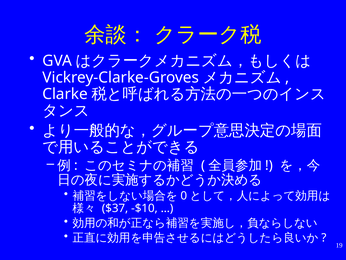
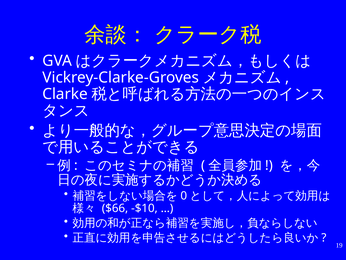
$37: $37 -> $66
